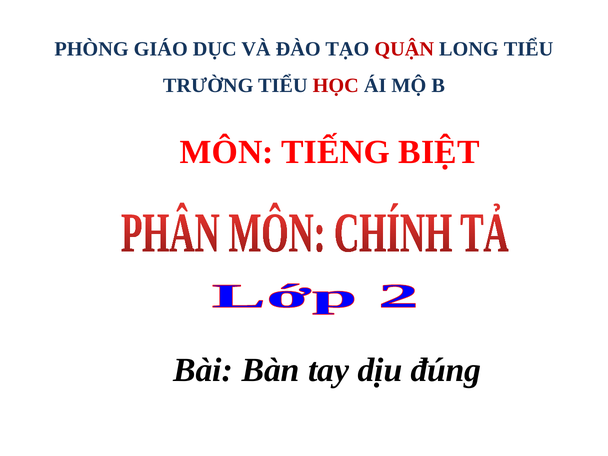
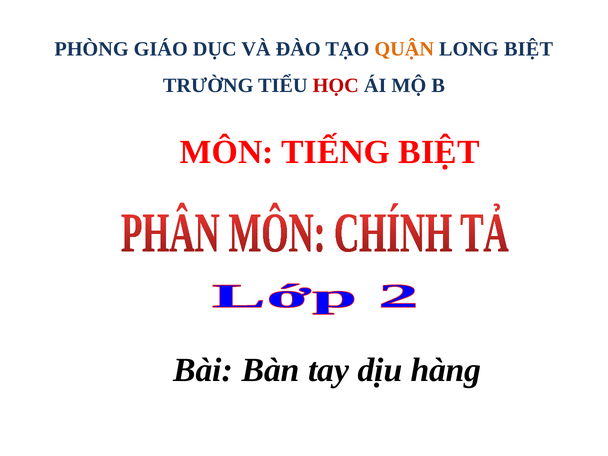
QUẬN colour: red -> orange
LONG TIỂU: TIỂU -> BIỆT
đúng: đúng -> hàng
